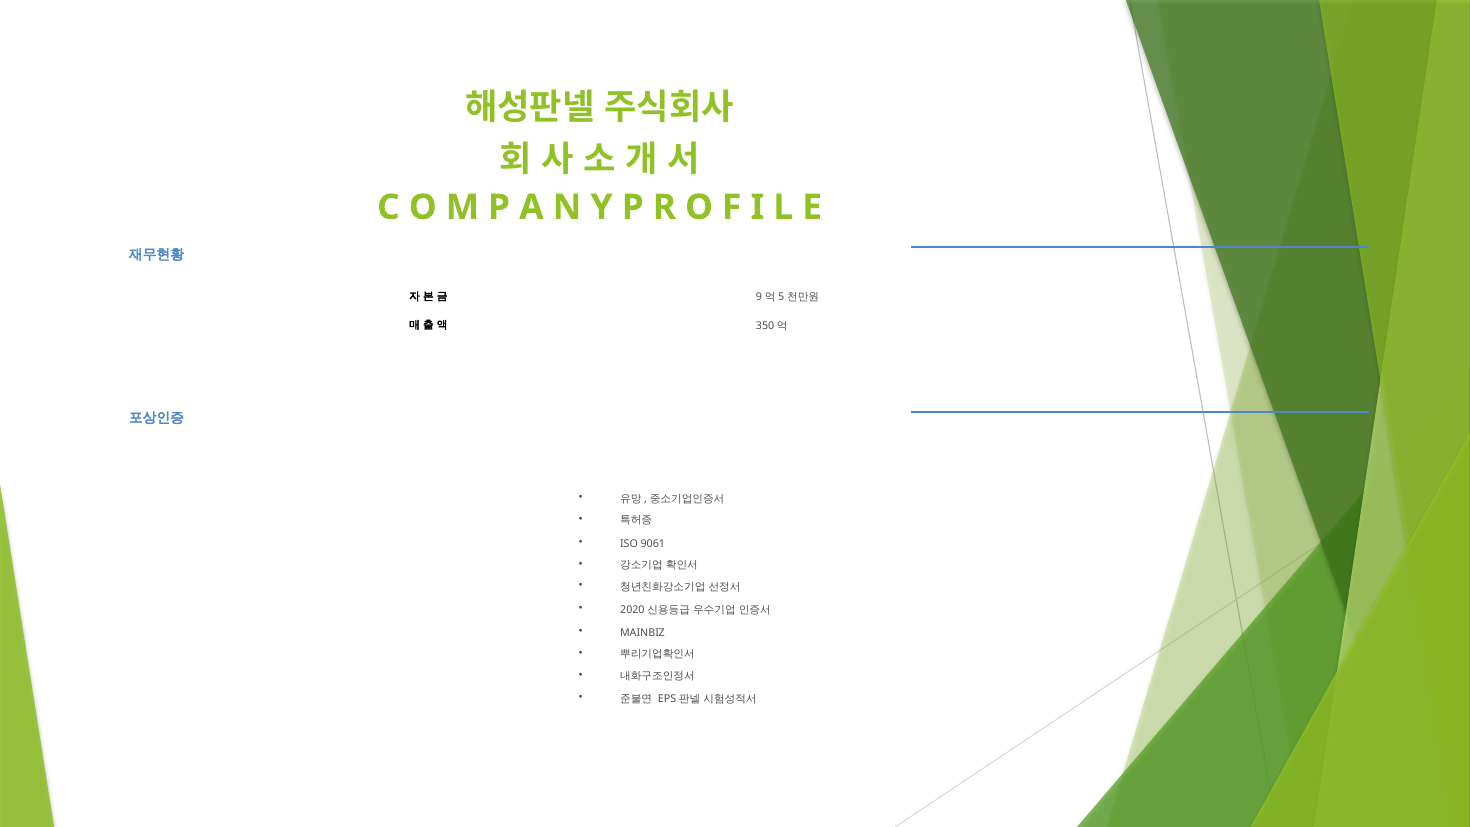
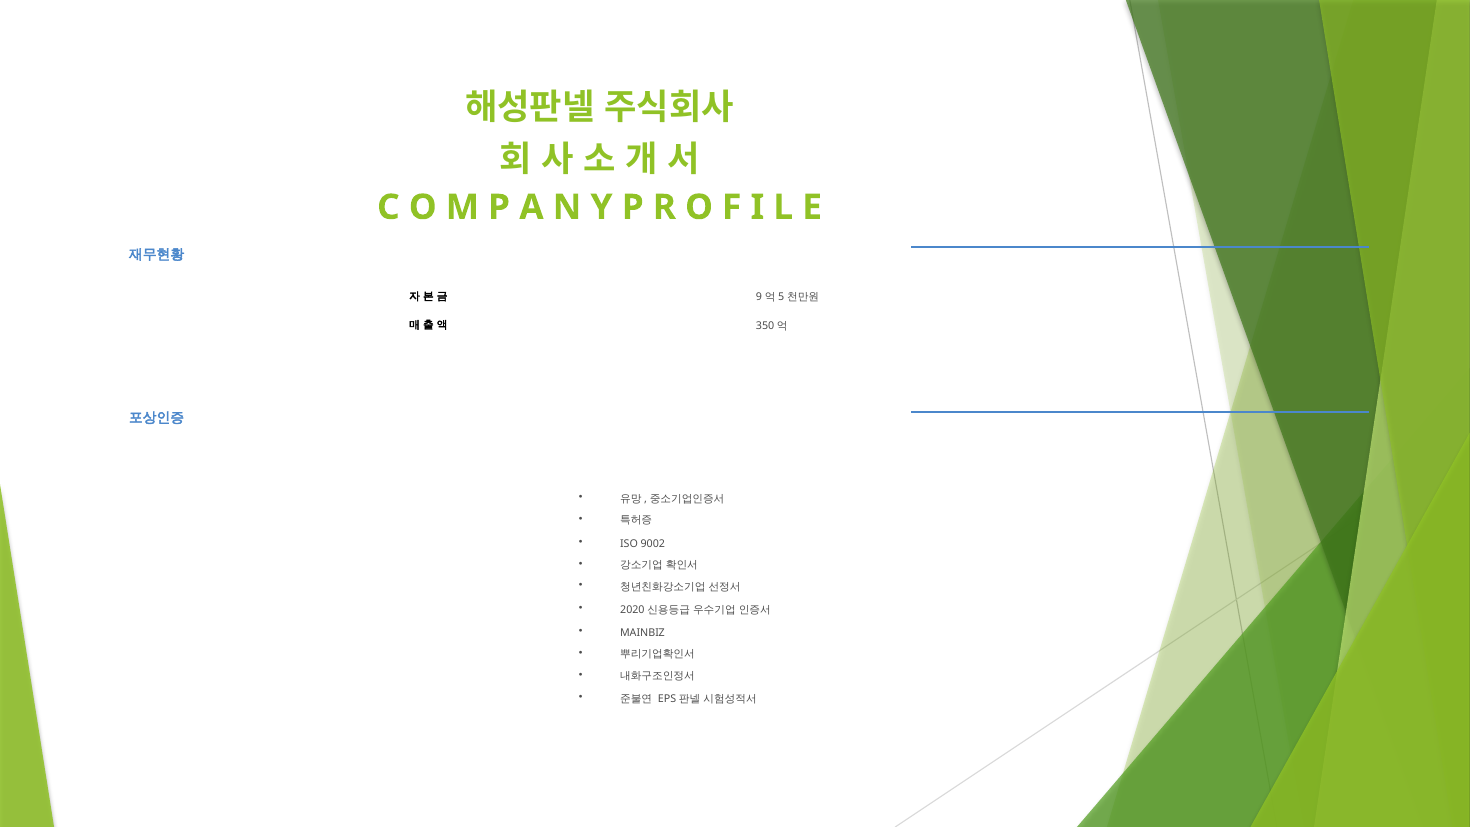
9061: 9061 -> 9002
